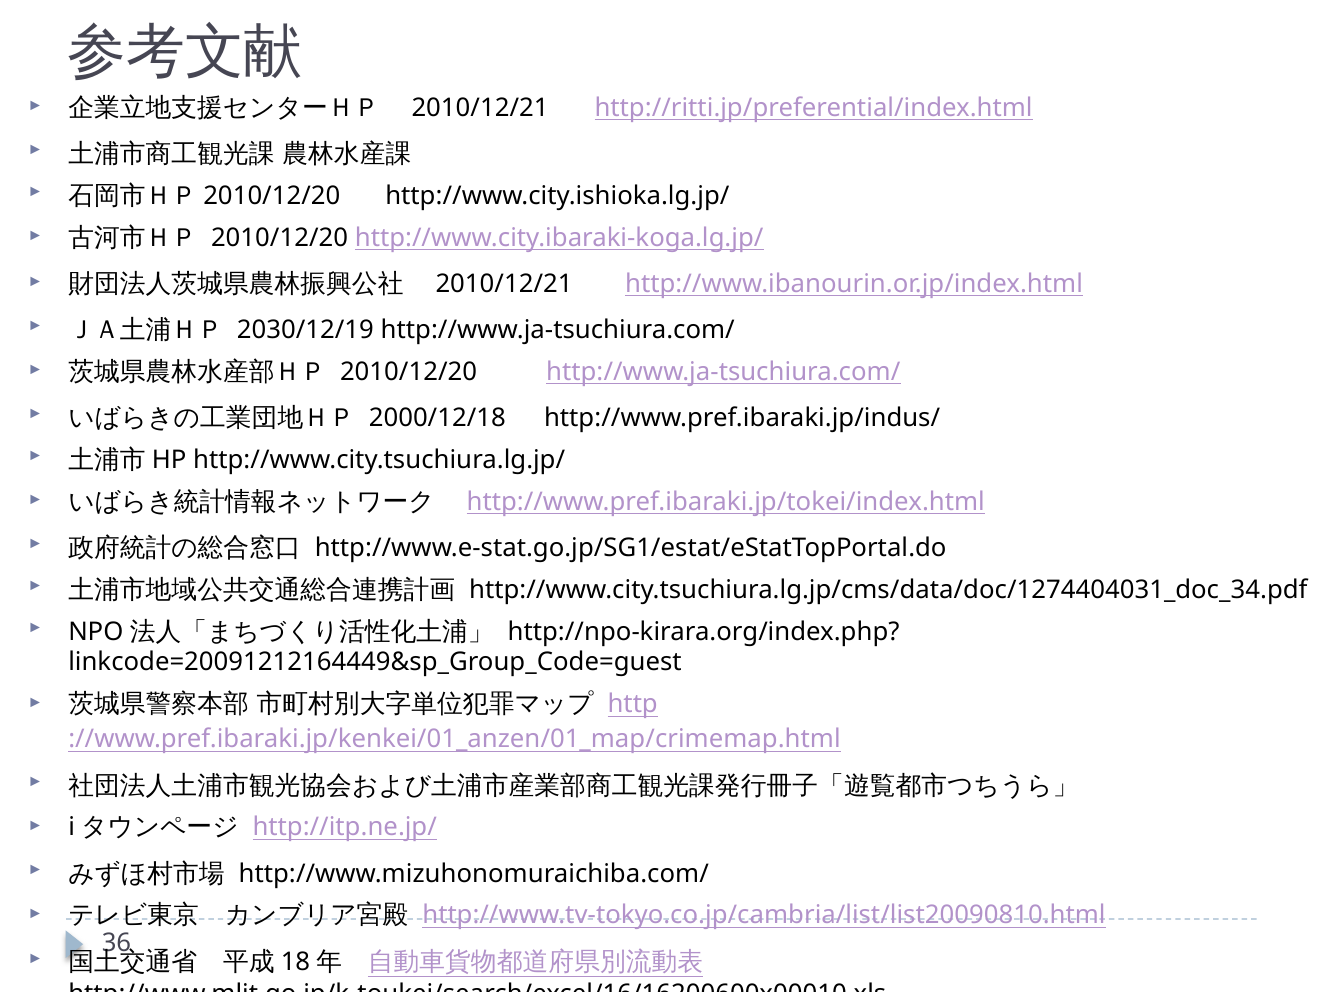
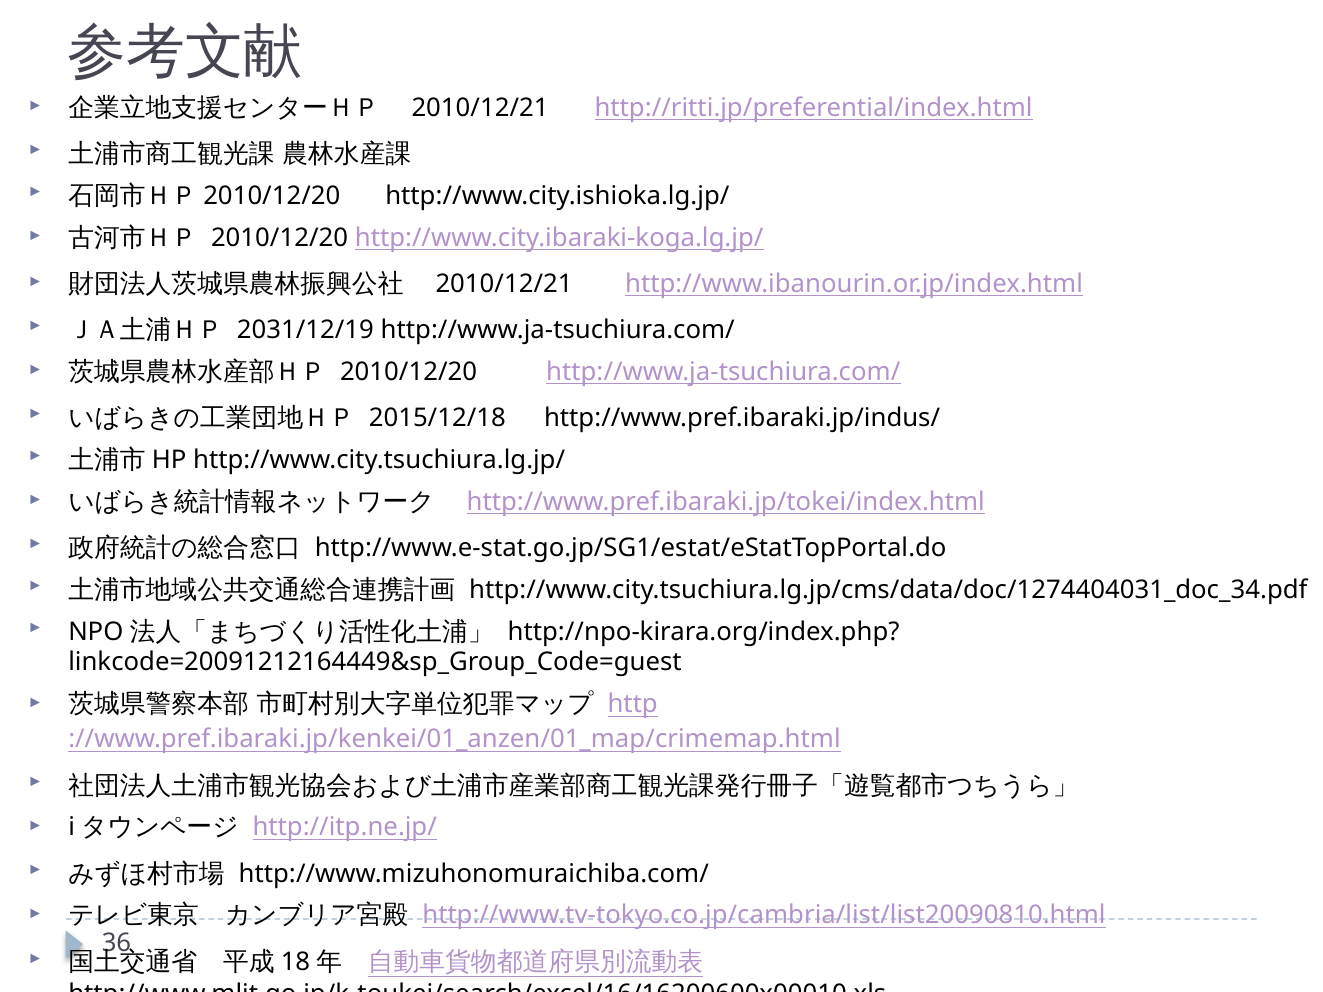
2030/12/19: 2030/12/19 -> 2031/12/19
2000/12/18: 2000/12/18 -> 2015/12/18
